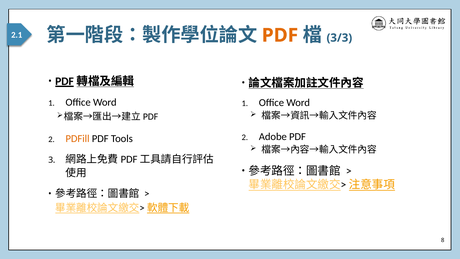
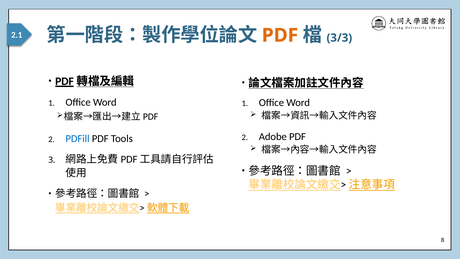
PDFill colour: orange -> blue
